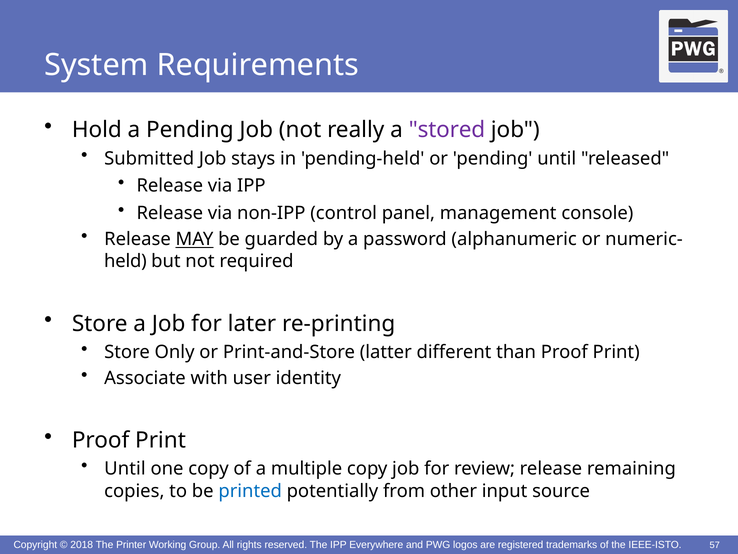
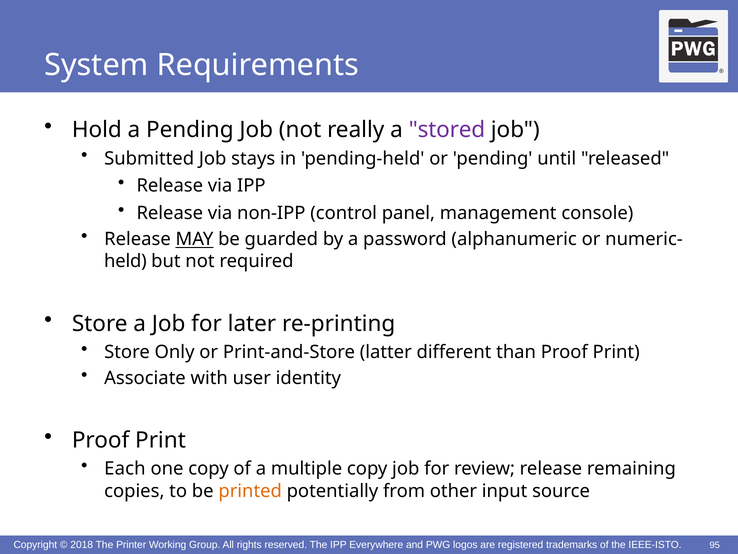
Until at (125, 468): Until -> Each
printed colour: blue -> orange
57: 57 -> 95
